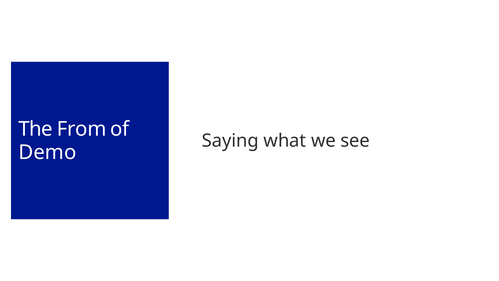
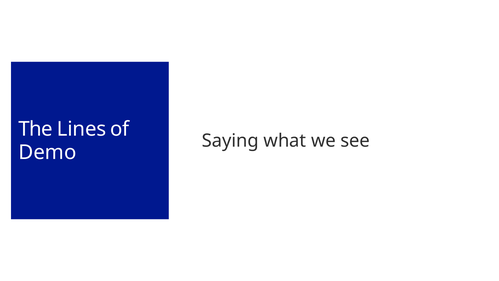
From: From -> Lines
